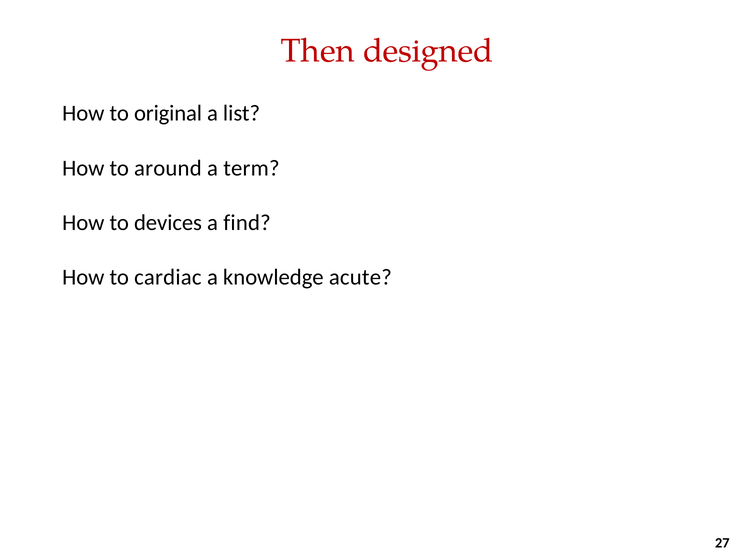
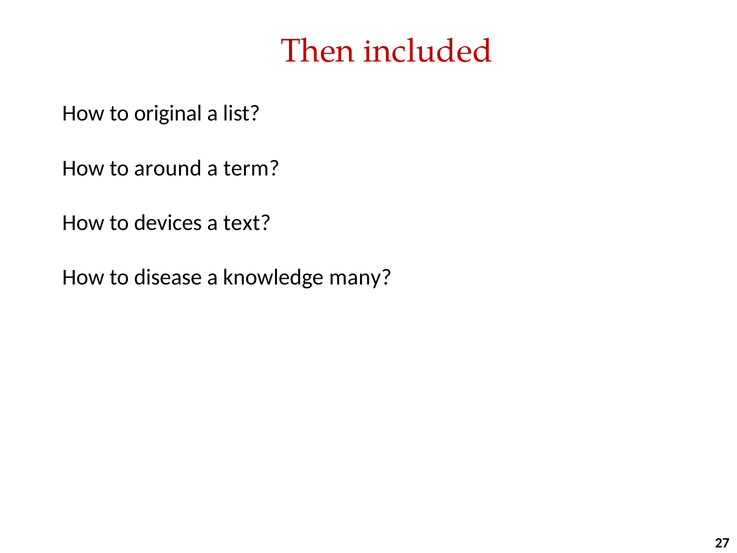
designed: designed -> included
find: find -> text
cardiac: cardiac -> disease
acute: acute -> many
